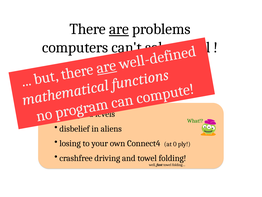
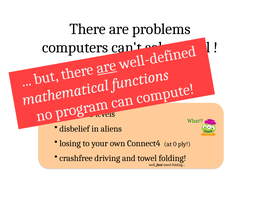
are underline: present -> none
